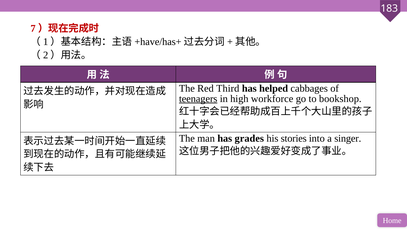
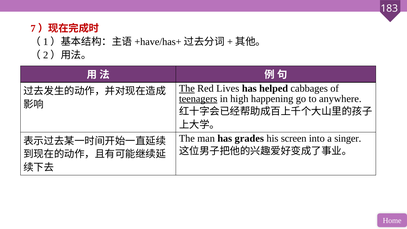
The at (187, 89) underline: none -> present
Third: Third -> Lives
workforce: workforce -> happening
bookshop: bookshop -> anywhere
stories: stories -> screen
